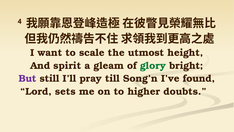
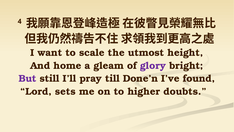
spirit: spirit -> home
glory colour: green -> purple
Song’n: Song’n -> Done’n
